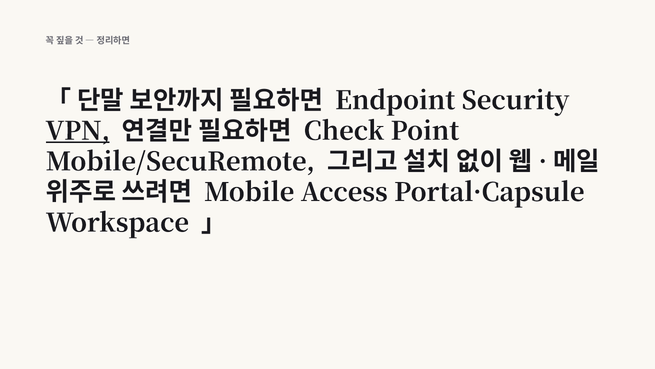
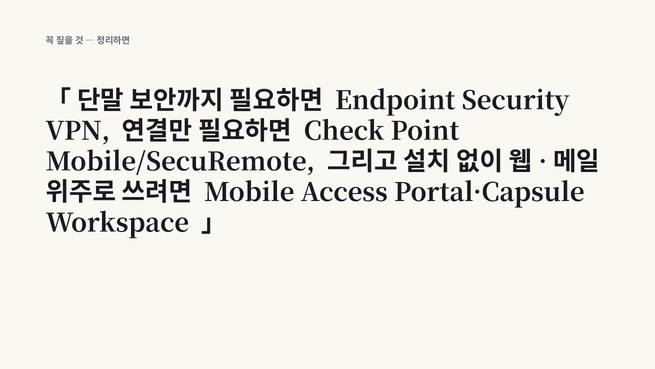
VPN underline: present -> none
